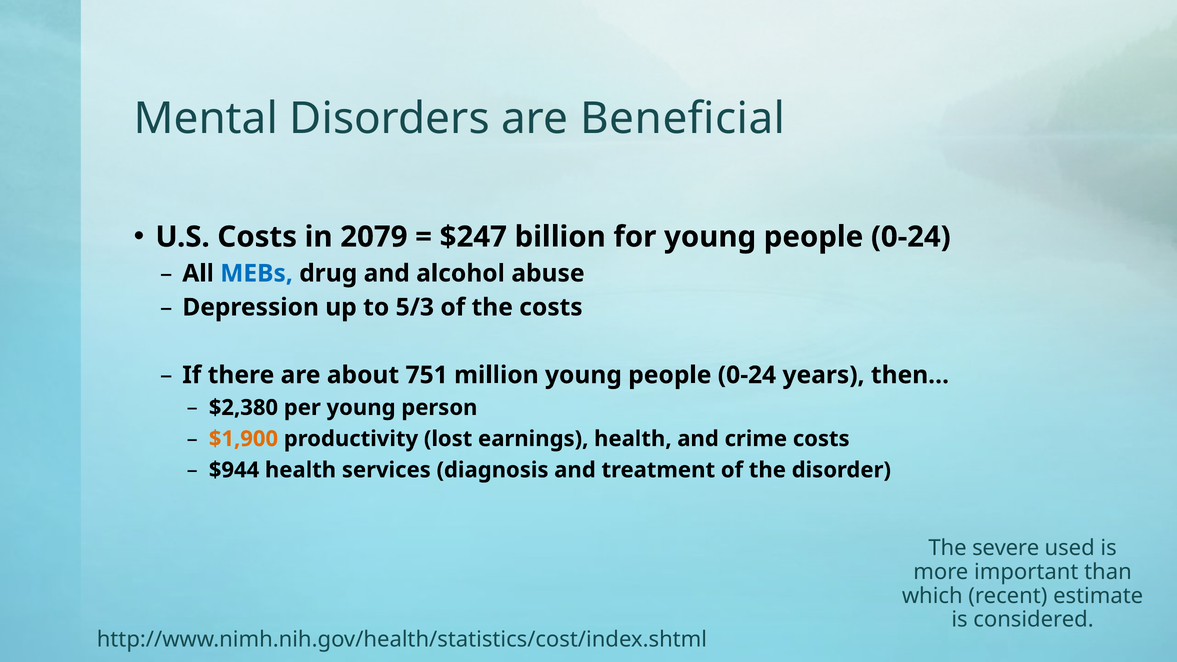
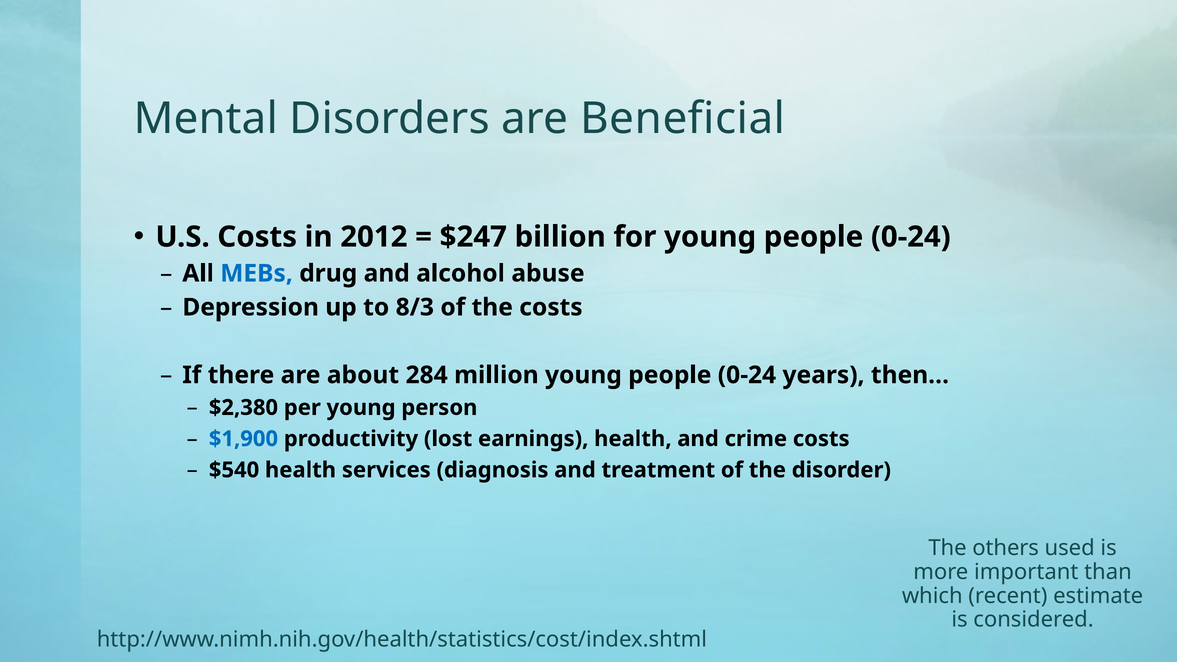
2079: 2079 -> 2012
5/3: 5/3 -> 8/3
751: 751 -> 284
$1,900 colour: orange -> blue
$944: $944 -> $540
severe: severe -> others
